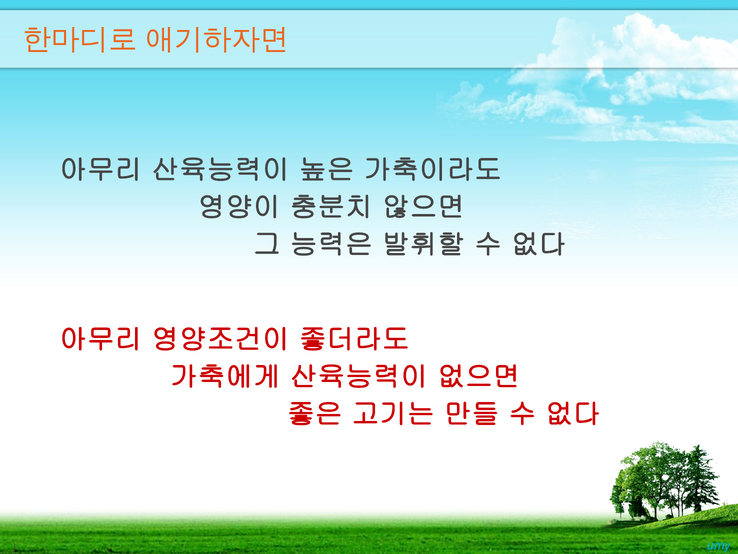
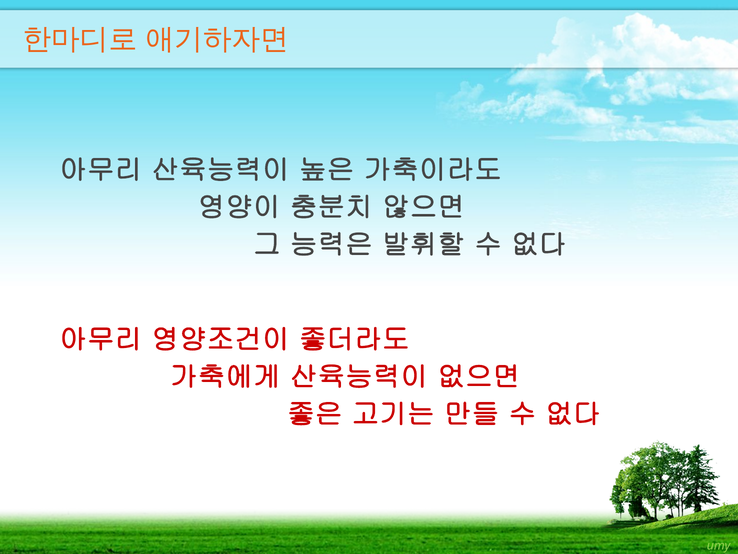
umy colour: light blue -> light green
